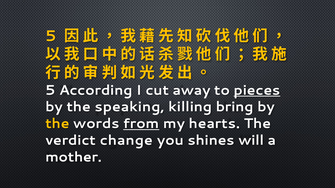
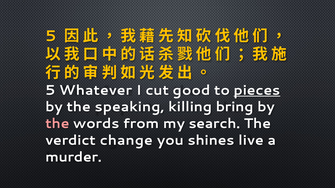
According: According -> Whatever
away: away -> good
the at (57, 124) colour: yellow -> pink
from underline: present -> none
hearts: hearts -> search
will: will -> live
mother: mother -> murder
